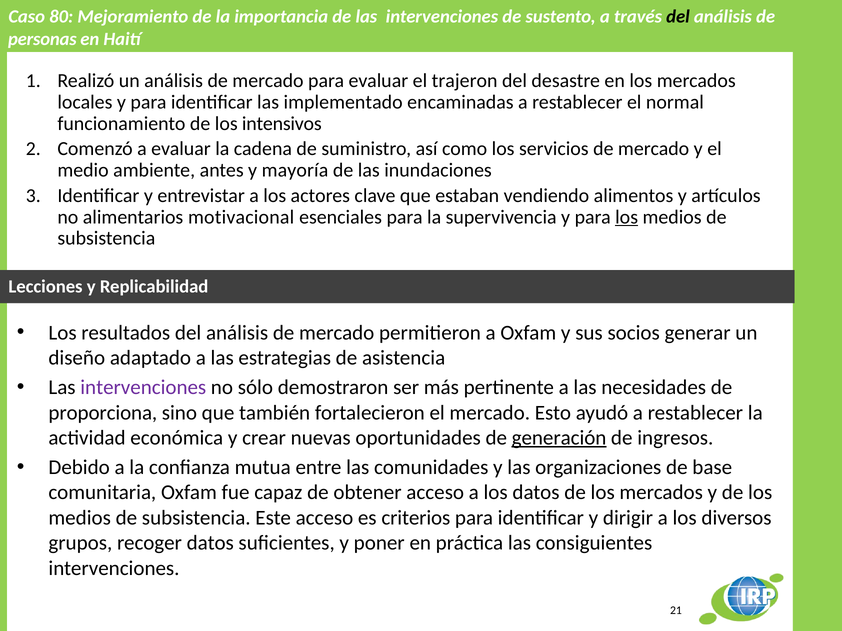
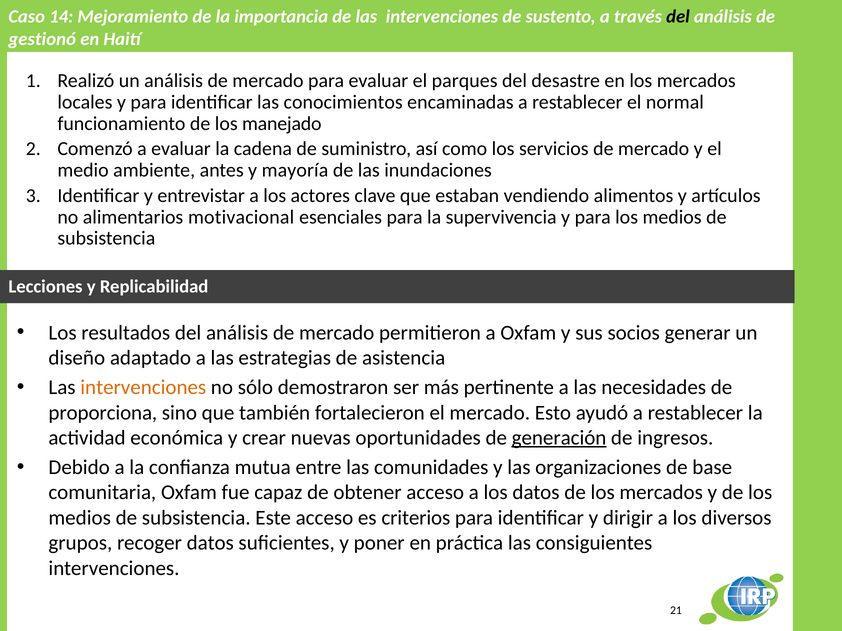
80: 80 -> 14
personas: personas -> gestionó
trajeron: trajeron -> parques
implementado: implementado -> conocimientos
intensivos: intensivos -> manejado
los at (627, 217) underline: present -> none
intervenciones at (143, 388) colour: purple -> orange
